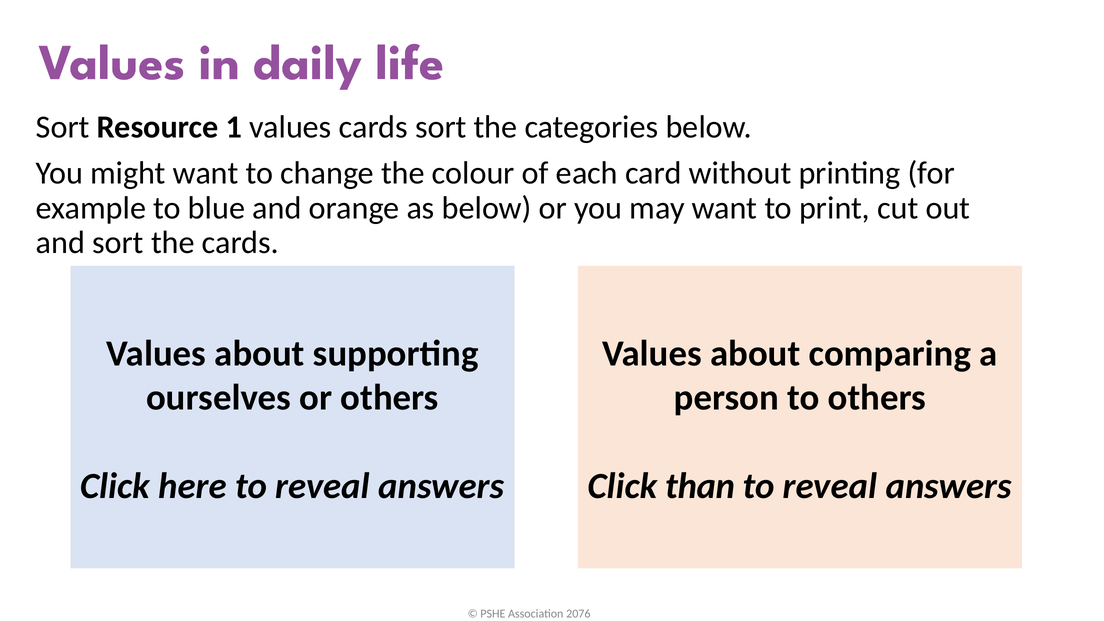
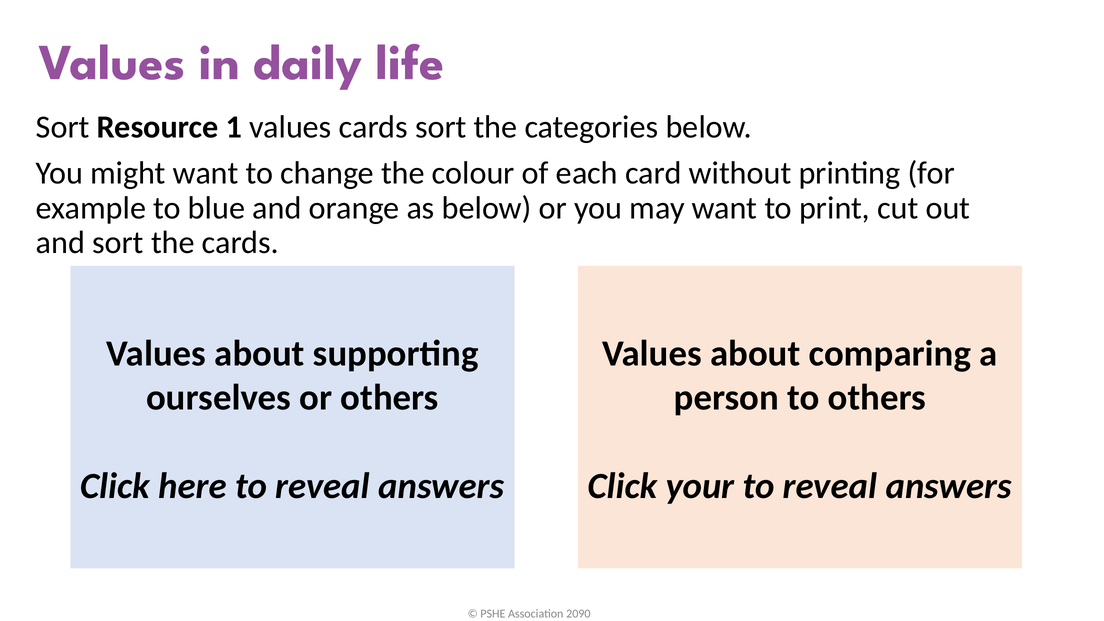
than: than -> your
2076: 2076 -> 2090
